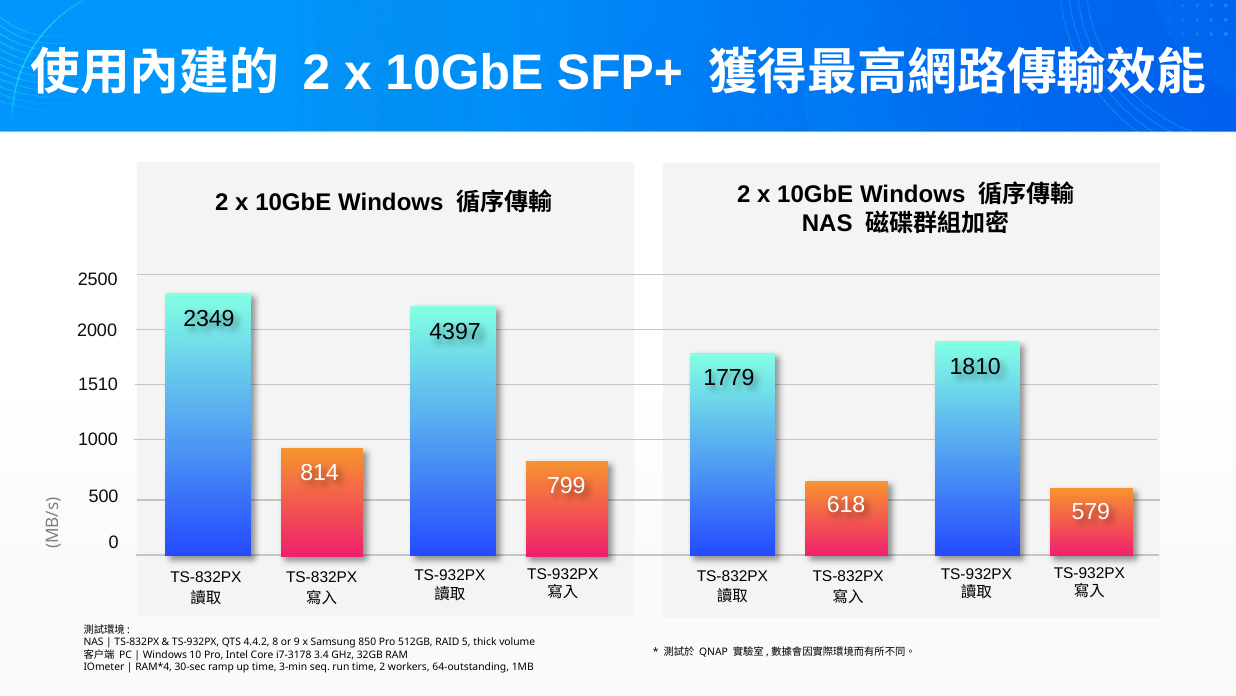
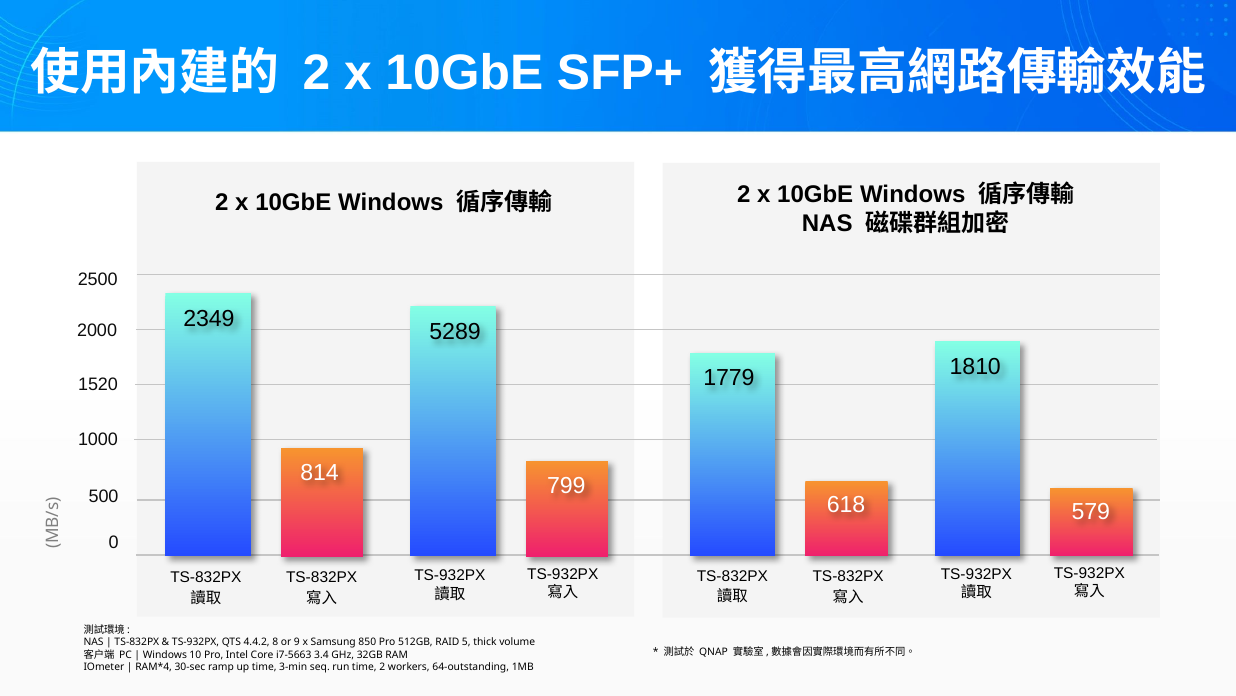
4397: 4397 -> 5289
1510: 1510 -> 1520
i7-3178: i7-3178 -> i7-5663
